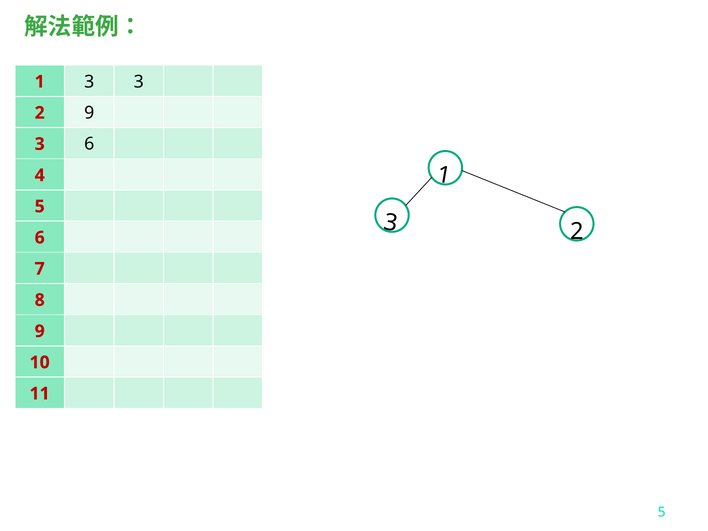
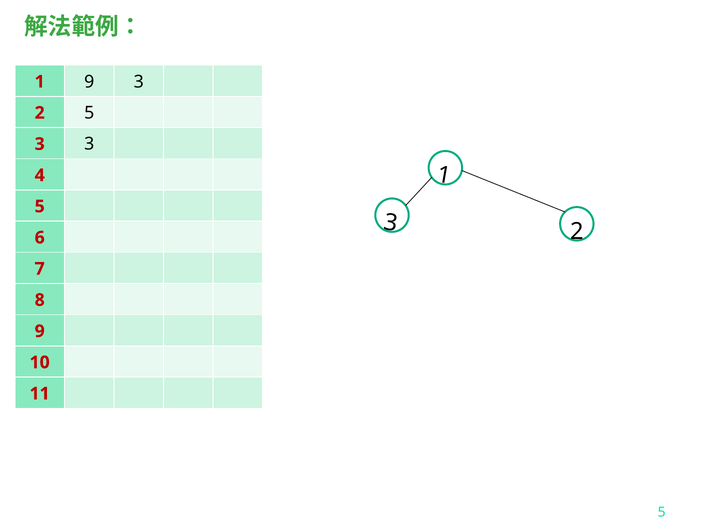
3 at (89, 82): 3 -> 9
2 9: 9 -> 5
3 6: 6 -> 3
